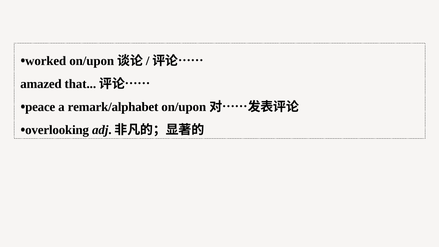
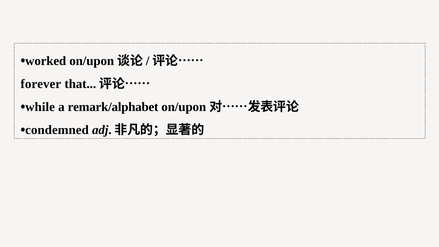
amazed: amazed -> forever
peace: peace -> while
overlooking: overlooking -> condemned
